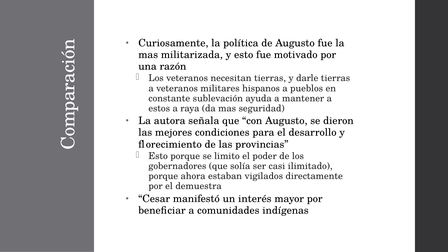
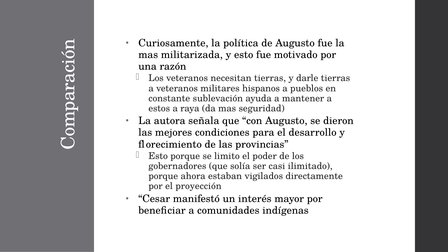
demuestra: demuestra -> proyección
